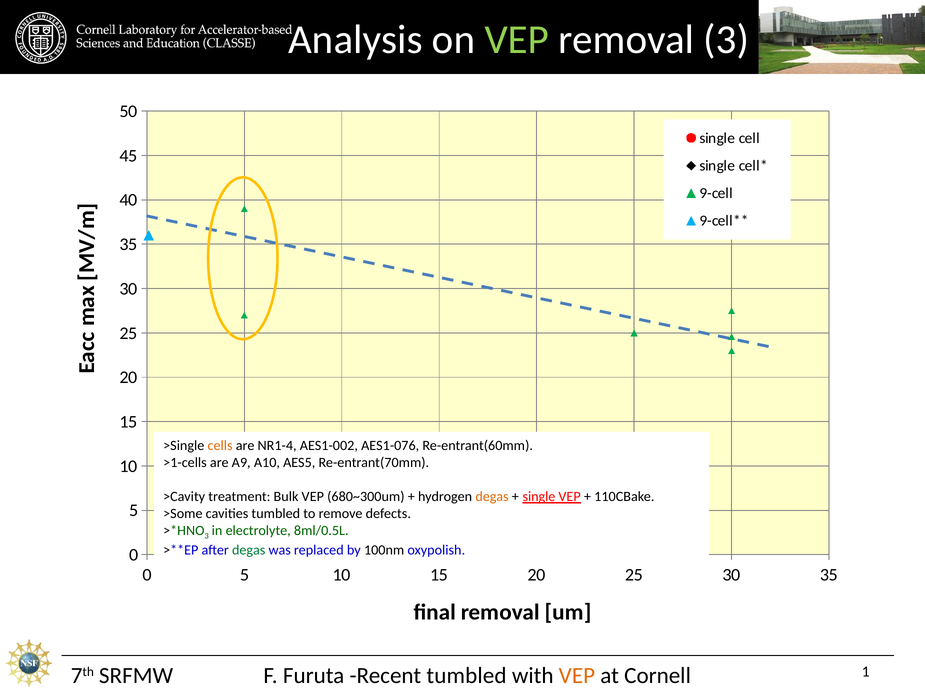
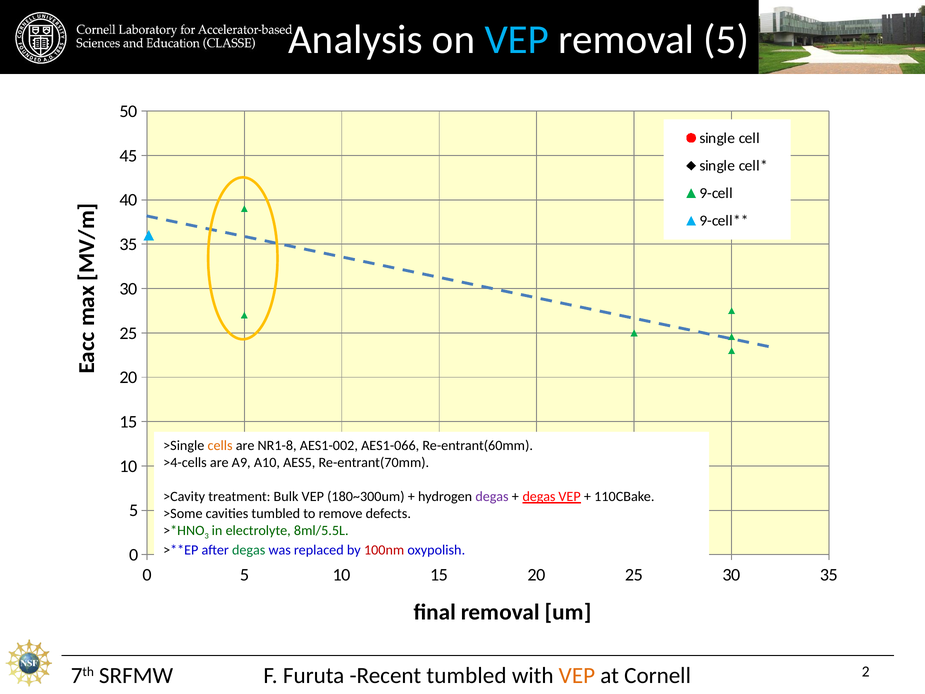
VEP at (517, 40) colour: light green -> light blue
removal 3: 3 -> 5
NR1-4: NR1-4 -> NR1-8
AES1-076: AES1-076 -> AES1-066
>1-cells: >1-cells -> >4-cells
680~300um: 680~300um -> 180~300um
degas at (492, 497) colour: orange -> purple
single at (539, 497): single -> degas
8ml/0.5L: 8ml/0.5L -> 8ml/5.5L
100nm colour: black -> red
1: 1 -> 2
